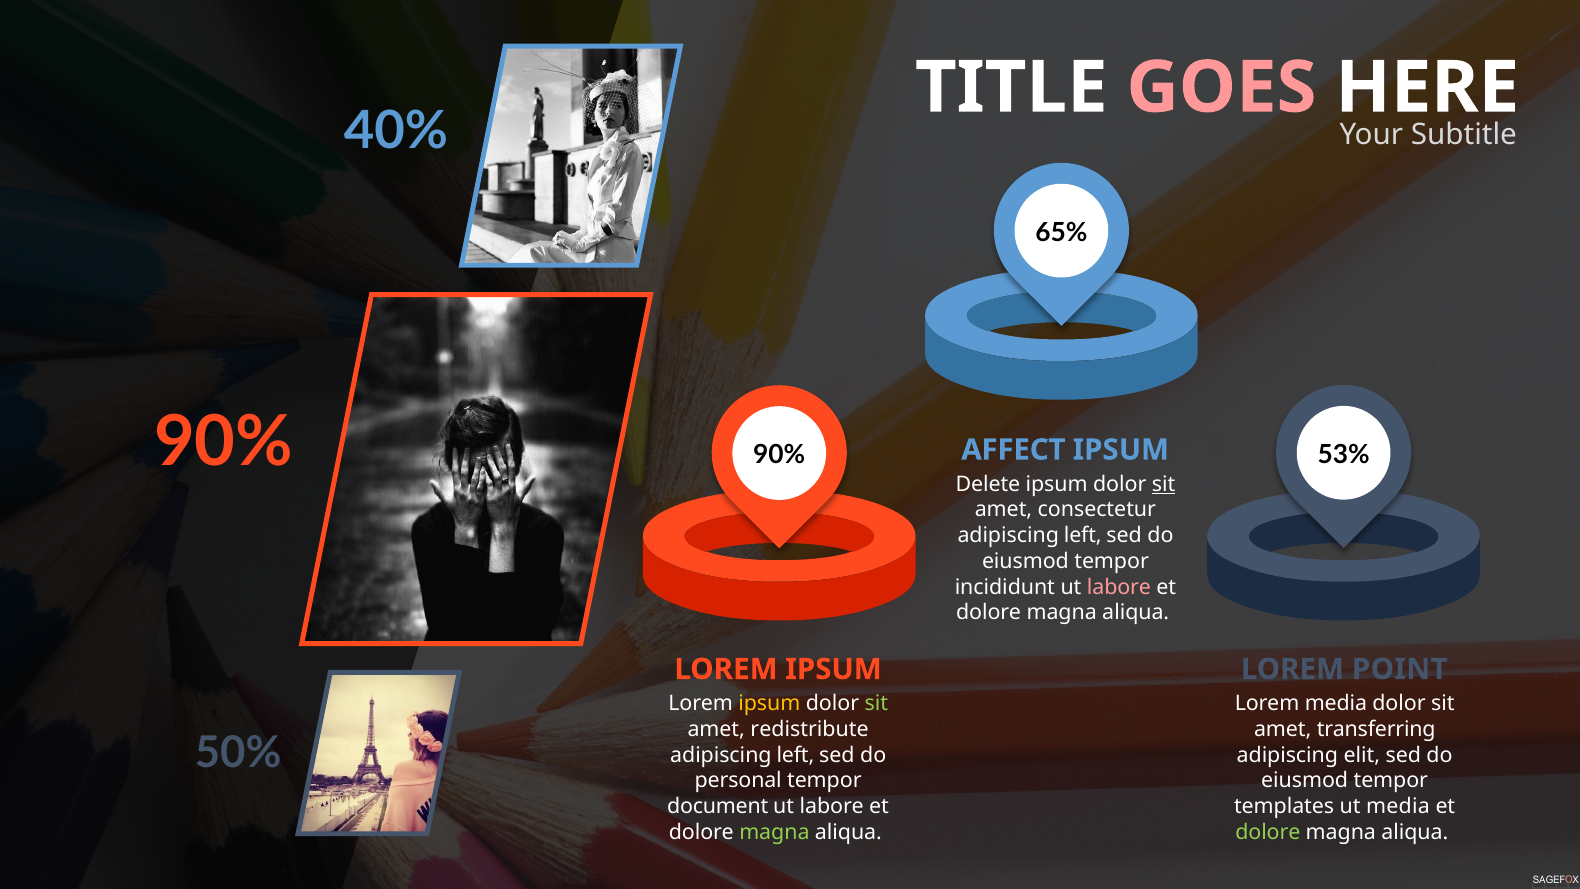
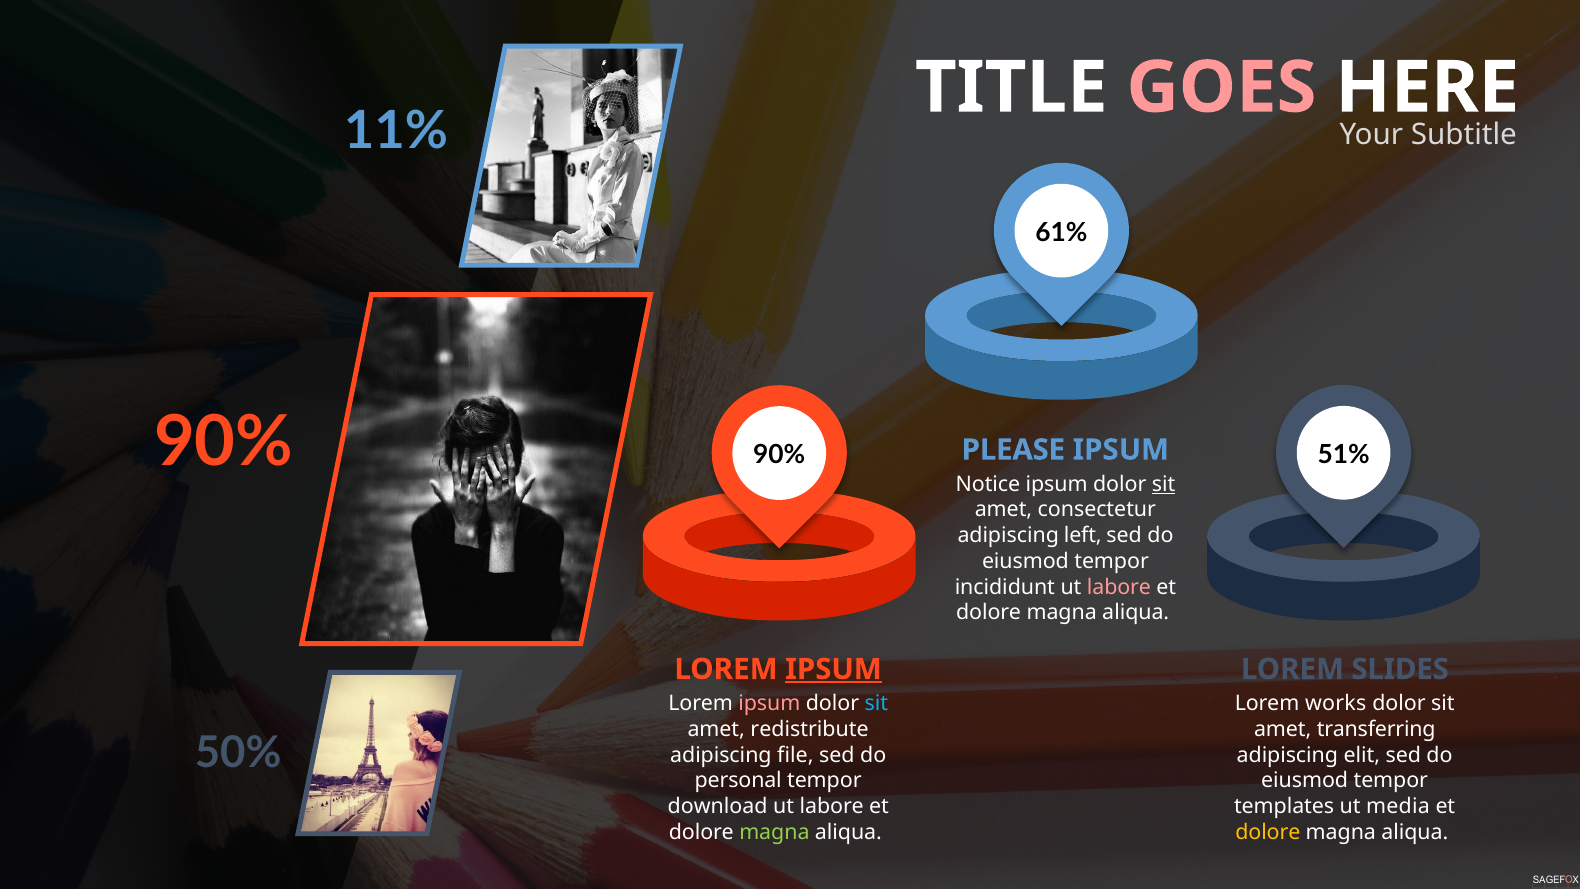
40%: 40% -> 11%
65%: 65% -> 61%
53%: 53% -> 51%
AFFECT: AFFECT -> PLEASE
Delete: Delete -> Notice
IPSUM at (834, 669) underline: none -> present
POINT: POINT -> SLIDES
ipsum at (769, 703) colour: yellow -> pink
sit at (876, 703) colour: light green -> light blue
Lorem media: media -> works
left at (795, 755): left -> file
document: document -> download
dolore at (1268, 832) colour: light green -> yellow
